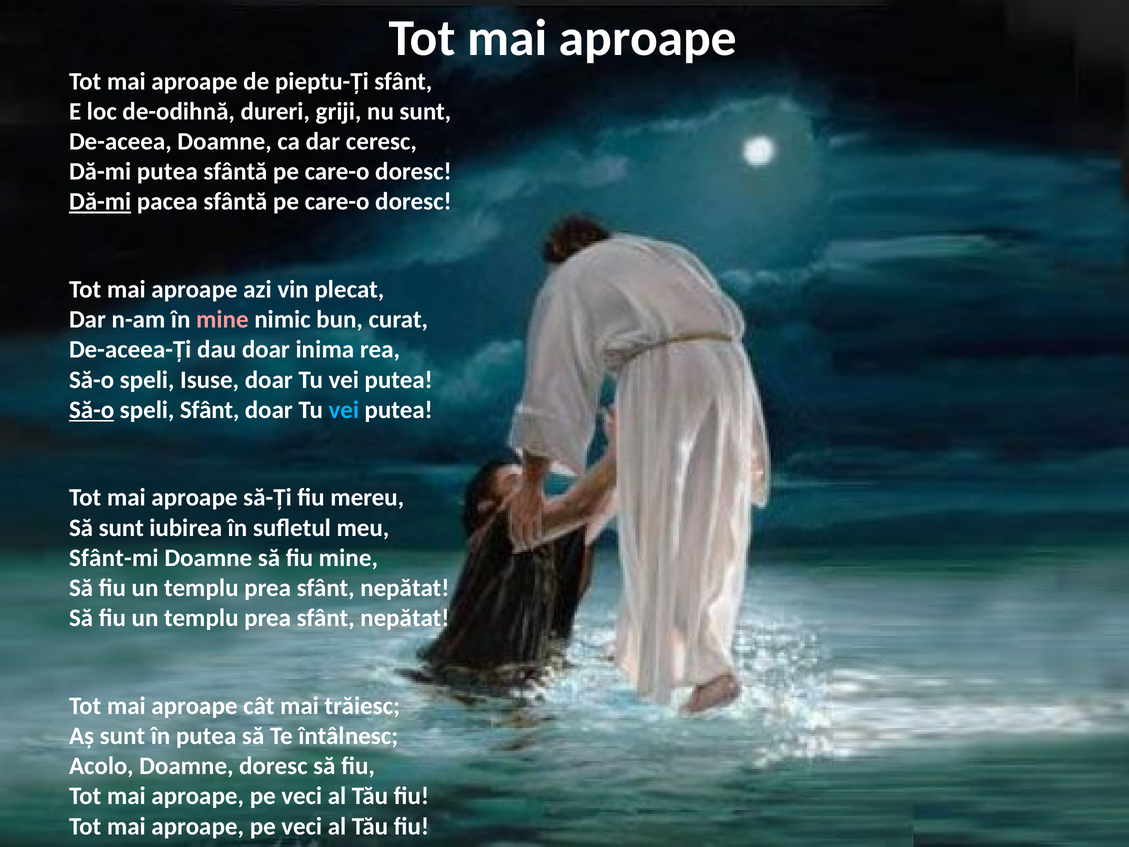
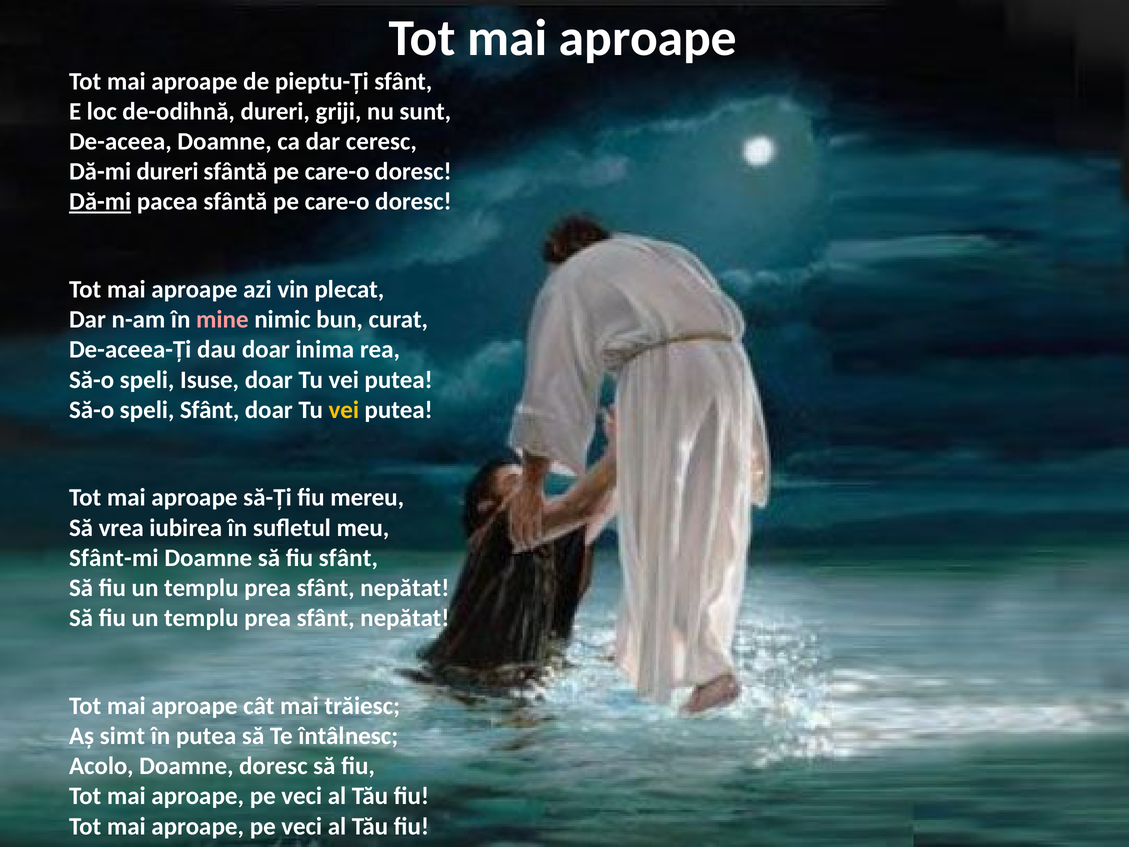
Dă-mi putea: putea -> dureri
Să-o at (92, 410) underline: present -> none
vei at (344, 410) colour: light blue -> yellow
Să sunt: sunt -> vrea
fiu mine: mine -> sfânt
Aș sunt: sunt -> simt
